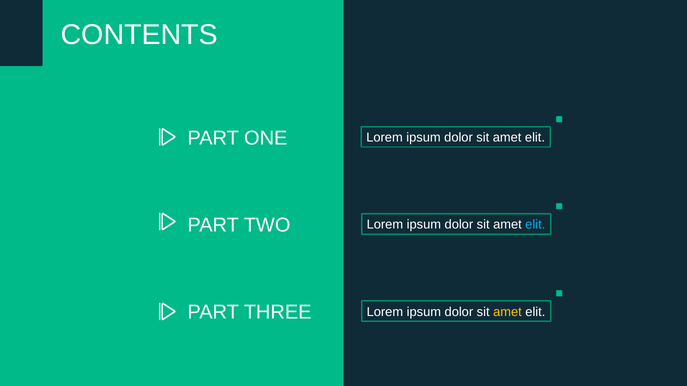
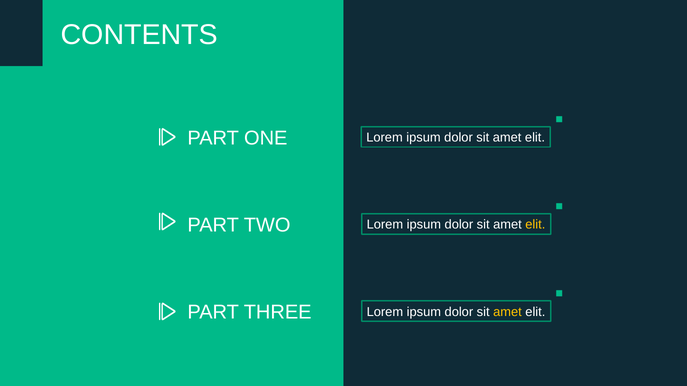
elit at (535, 225) colour: light blue -> yellow
